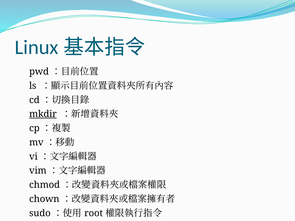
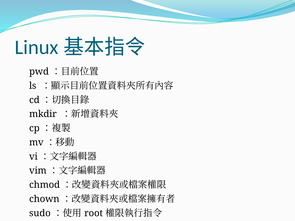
mkdir underline: present -> none
